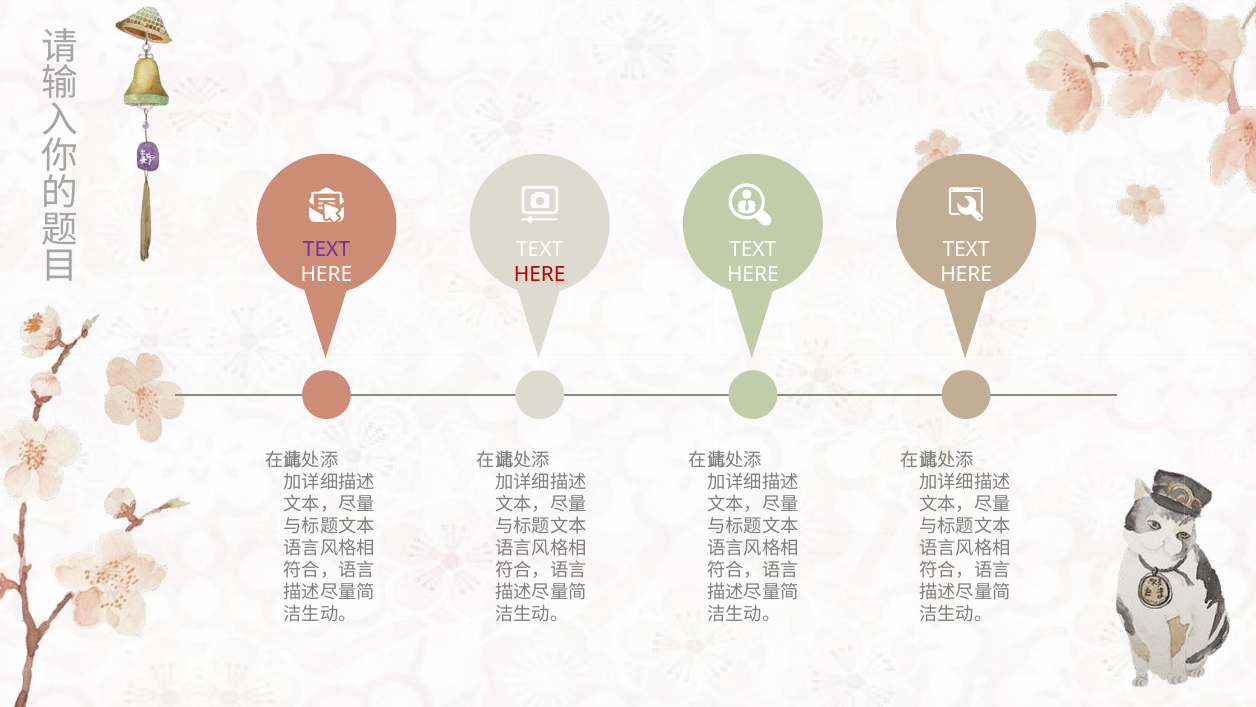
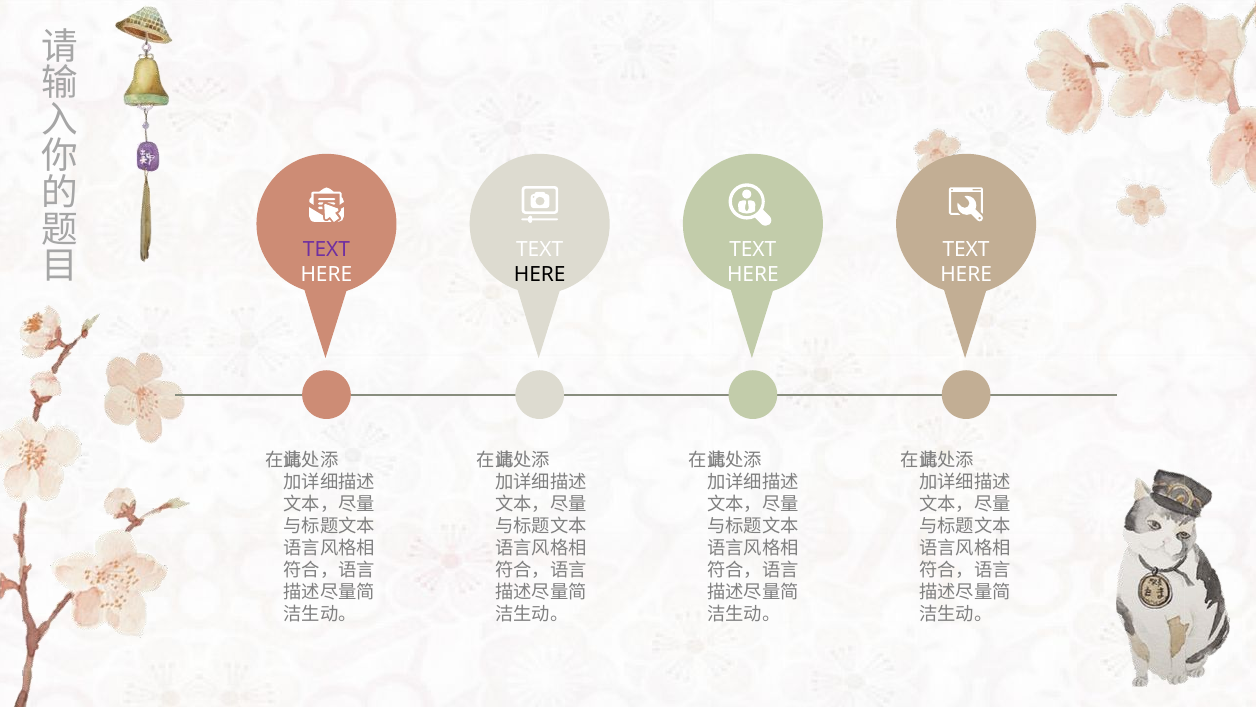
HERE at (540, 274) colour: red -> black
